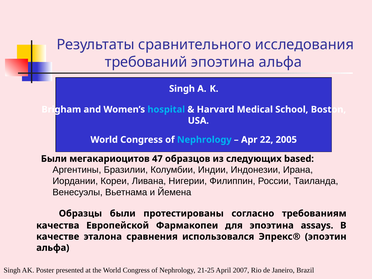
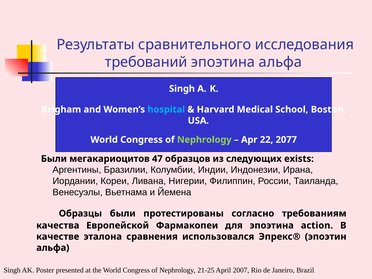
Nephrology at (204, 140) colour: light blue -> light green
2005: 2005 -> 2077
based: based -> exists
assays: assays -> action
